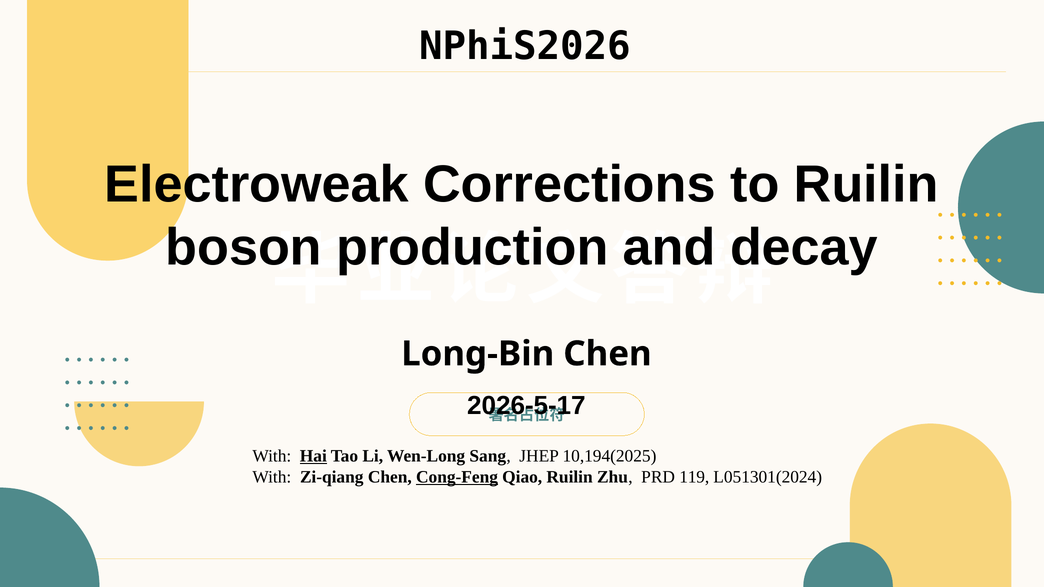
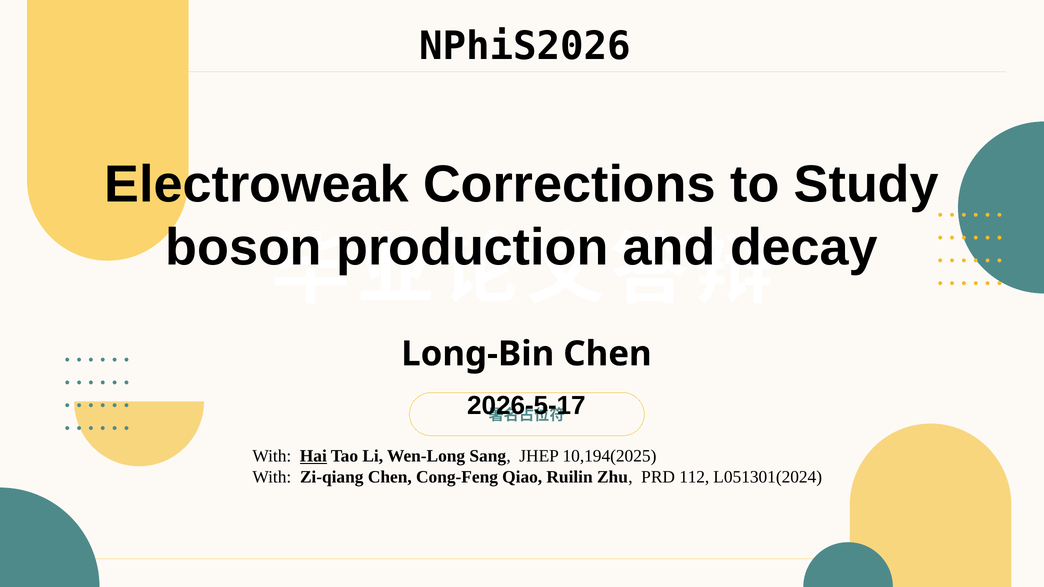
to Ruilin: Ruilin -> Study
Cong-Feng underline: present -> none
119: 119 -> 112
